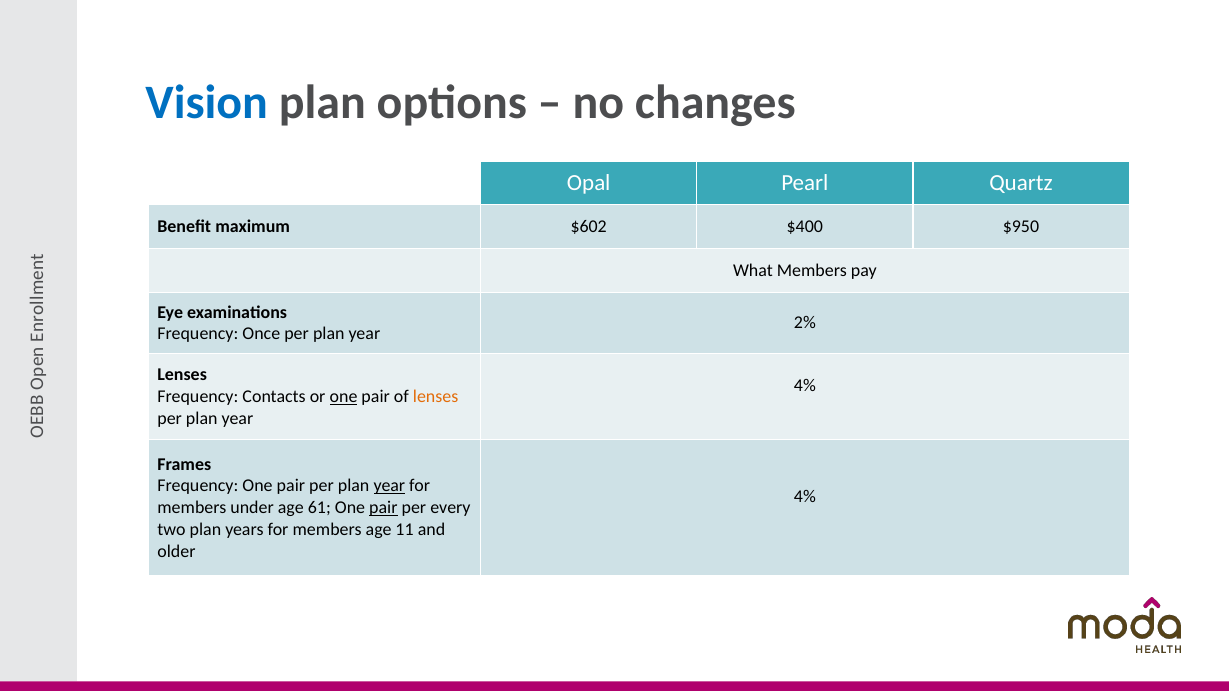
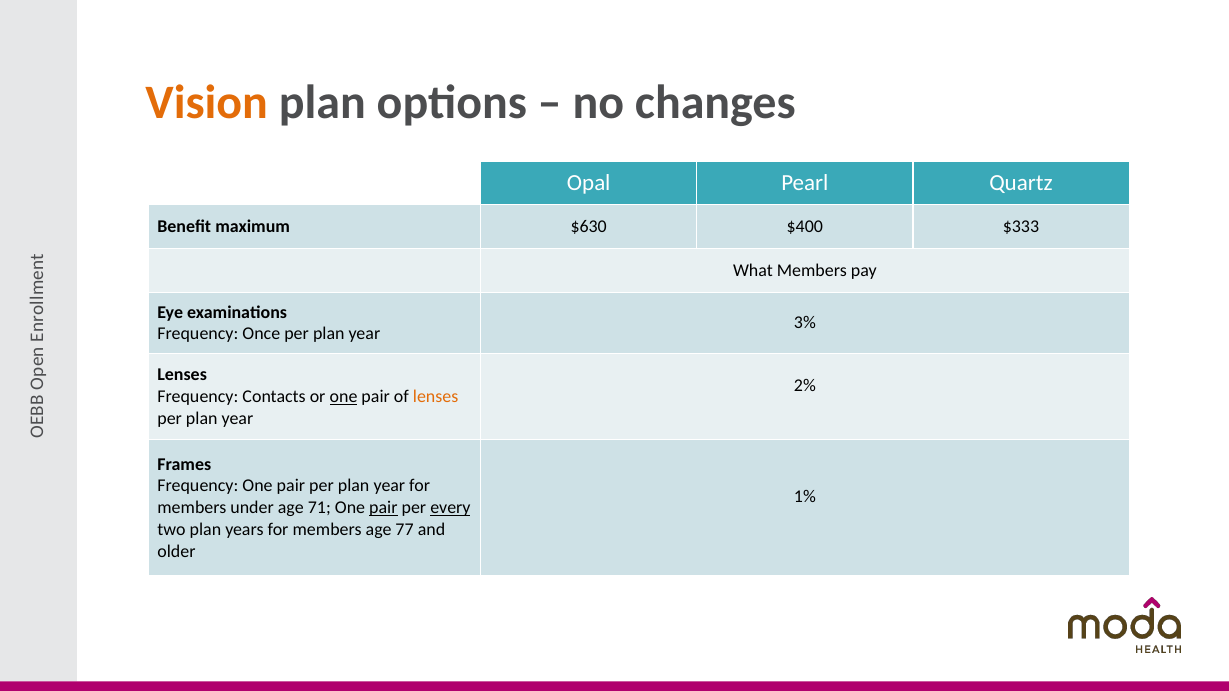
Vision colour: blue -> orange
$602: $602 -> $630
$950: $950 -> $333
2%: 2% -> 3%
4% at (805, 386): 4% -> 2%
year at (389, 486) underline: present -> none
4% at (805, 497): 4% -> 1%
61: 61 -> 71
every underline: none -> present
11: 11 -> 77
